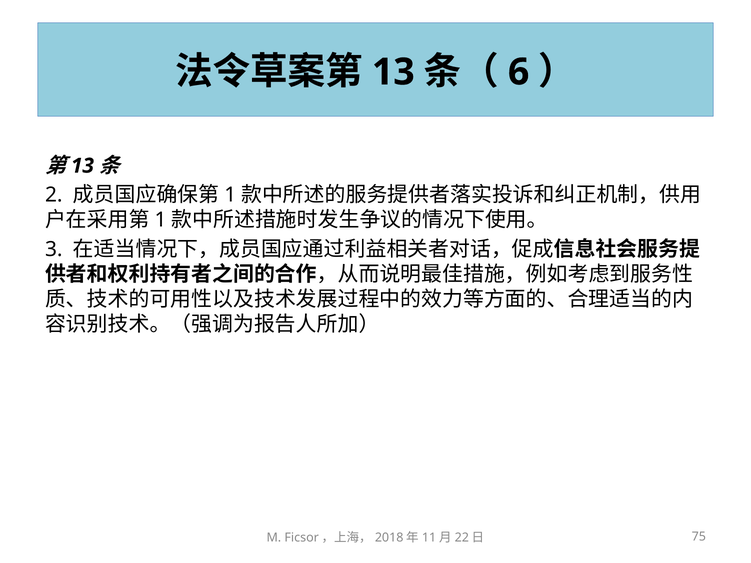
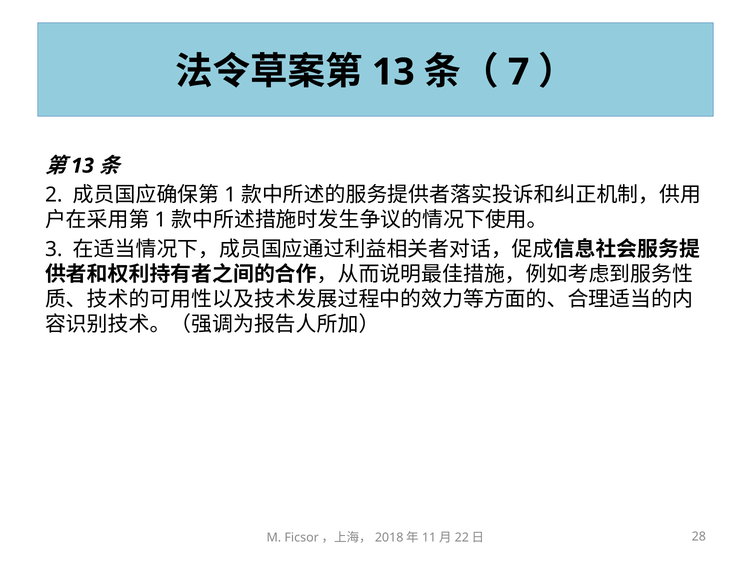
6: 6 -> 7
75: 75 -> 28
